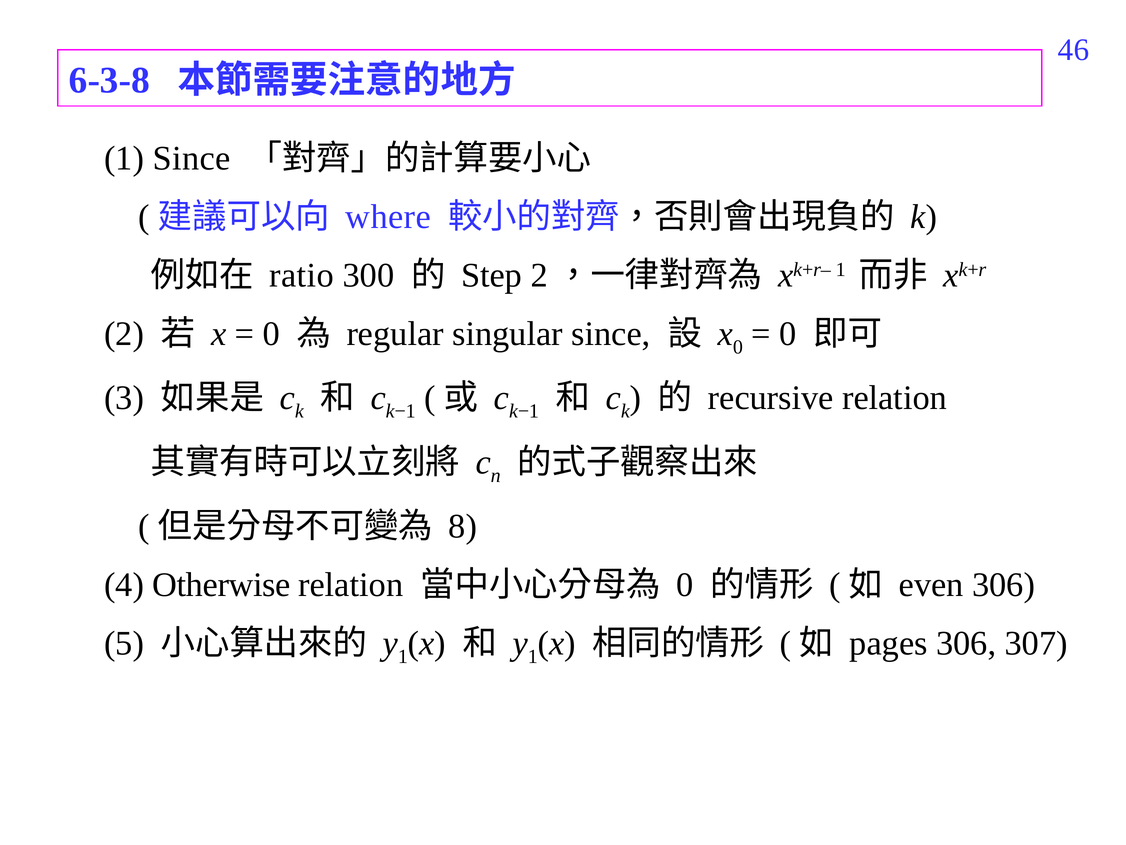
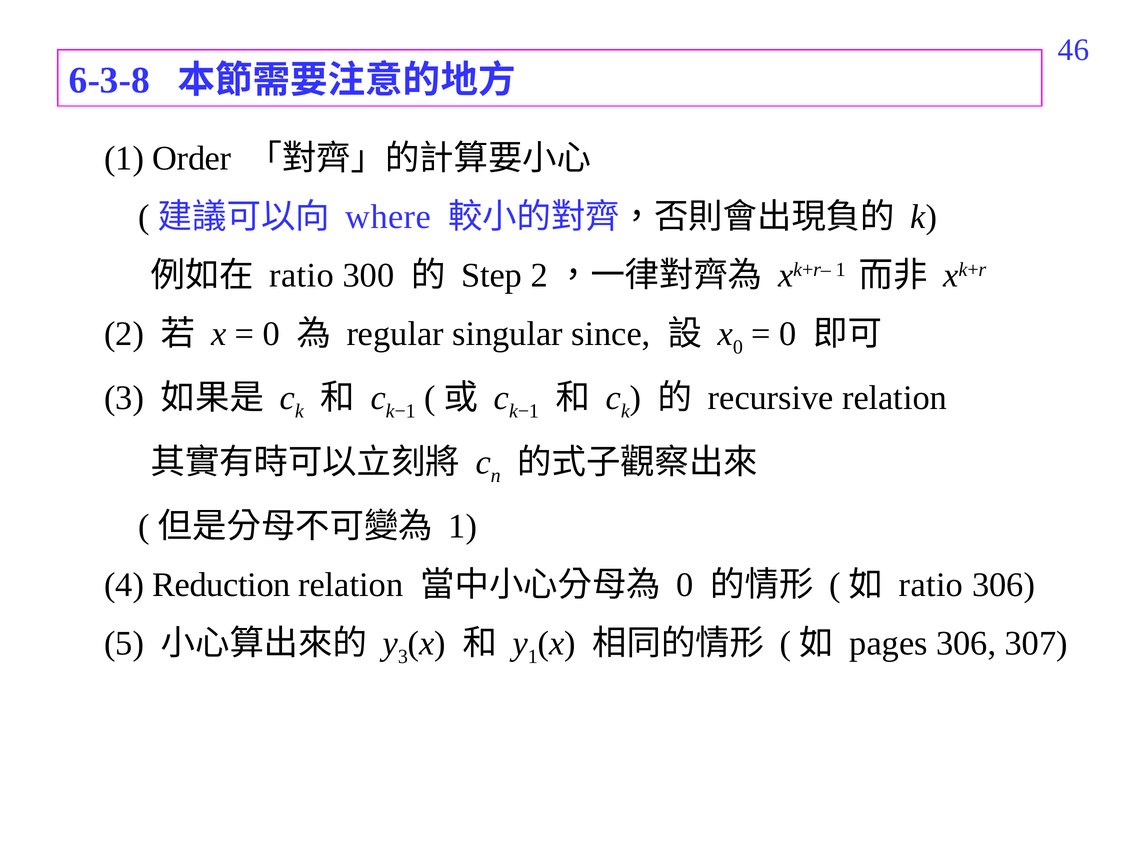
1 Since: Since -> Order
8 at (463, 526): 8 -> 1
Otherwise: Otherwise -> Reduction
even at (931, 585): even -> ratio
1 at (403, 656): 1 -> 3
